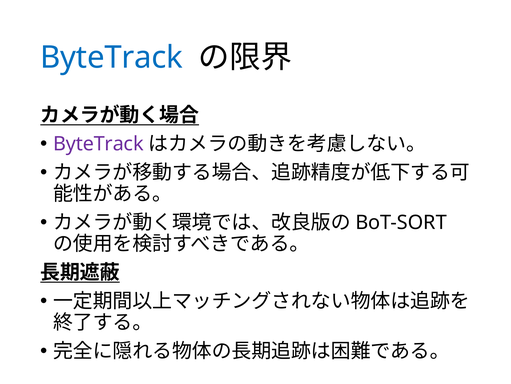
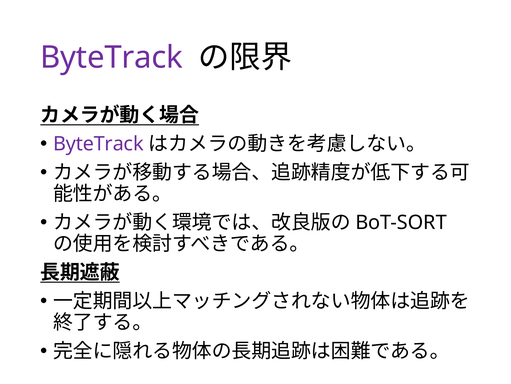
ByteTrack at (112, 57) colour: blue -> purple
